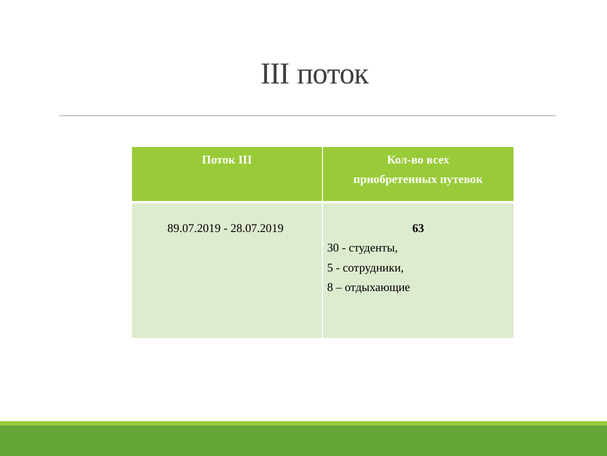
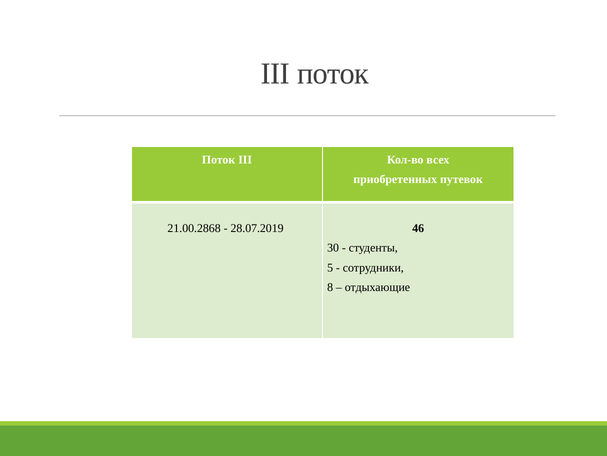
89.07.2019: 89.07.2019 -> 21.00.2868
63: 63 -> 46
